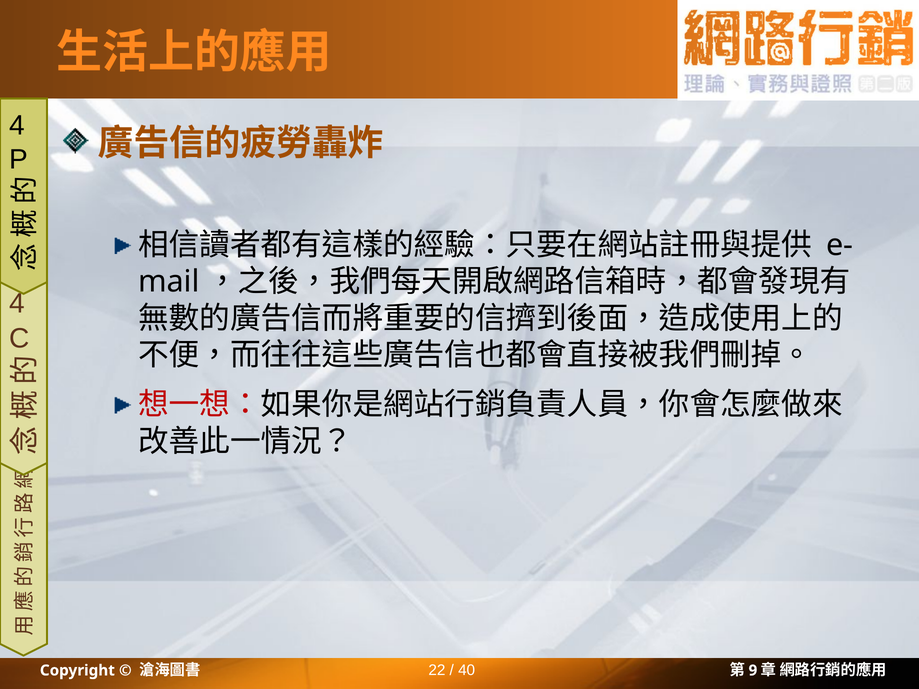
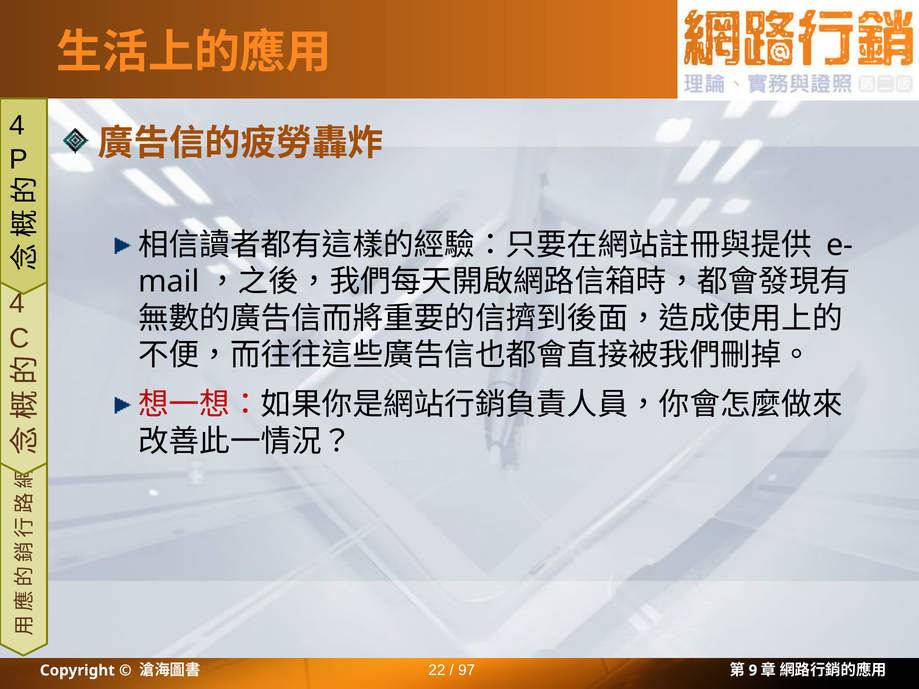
40: 40 -> 97
